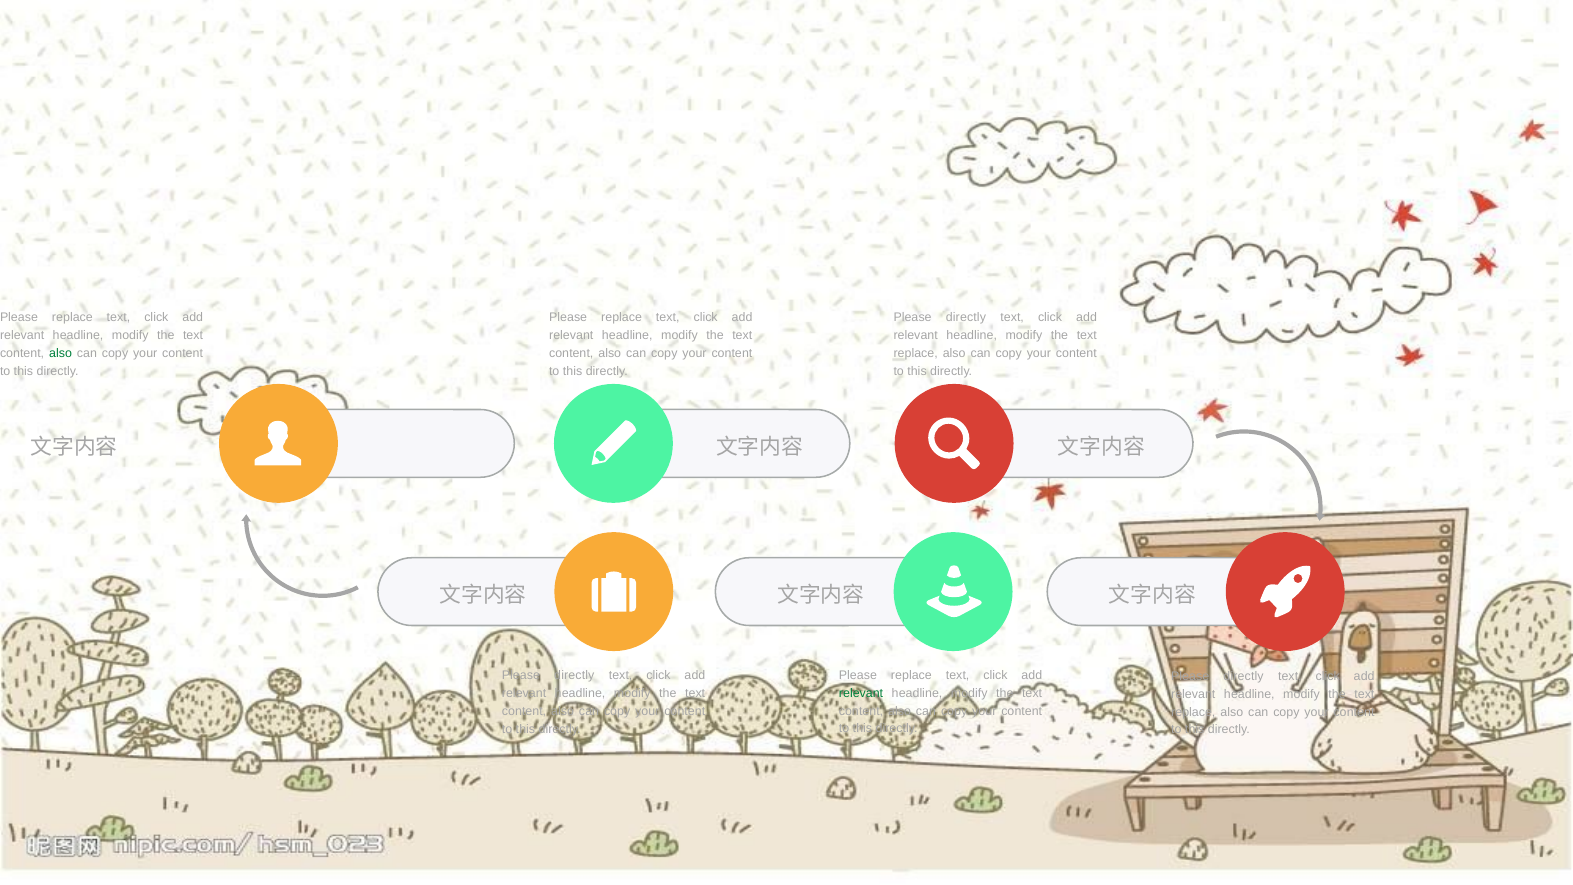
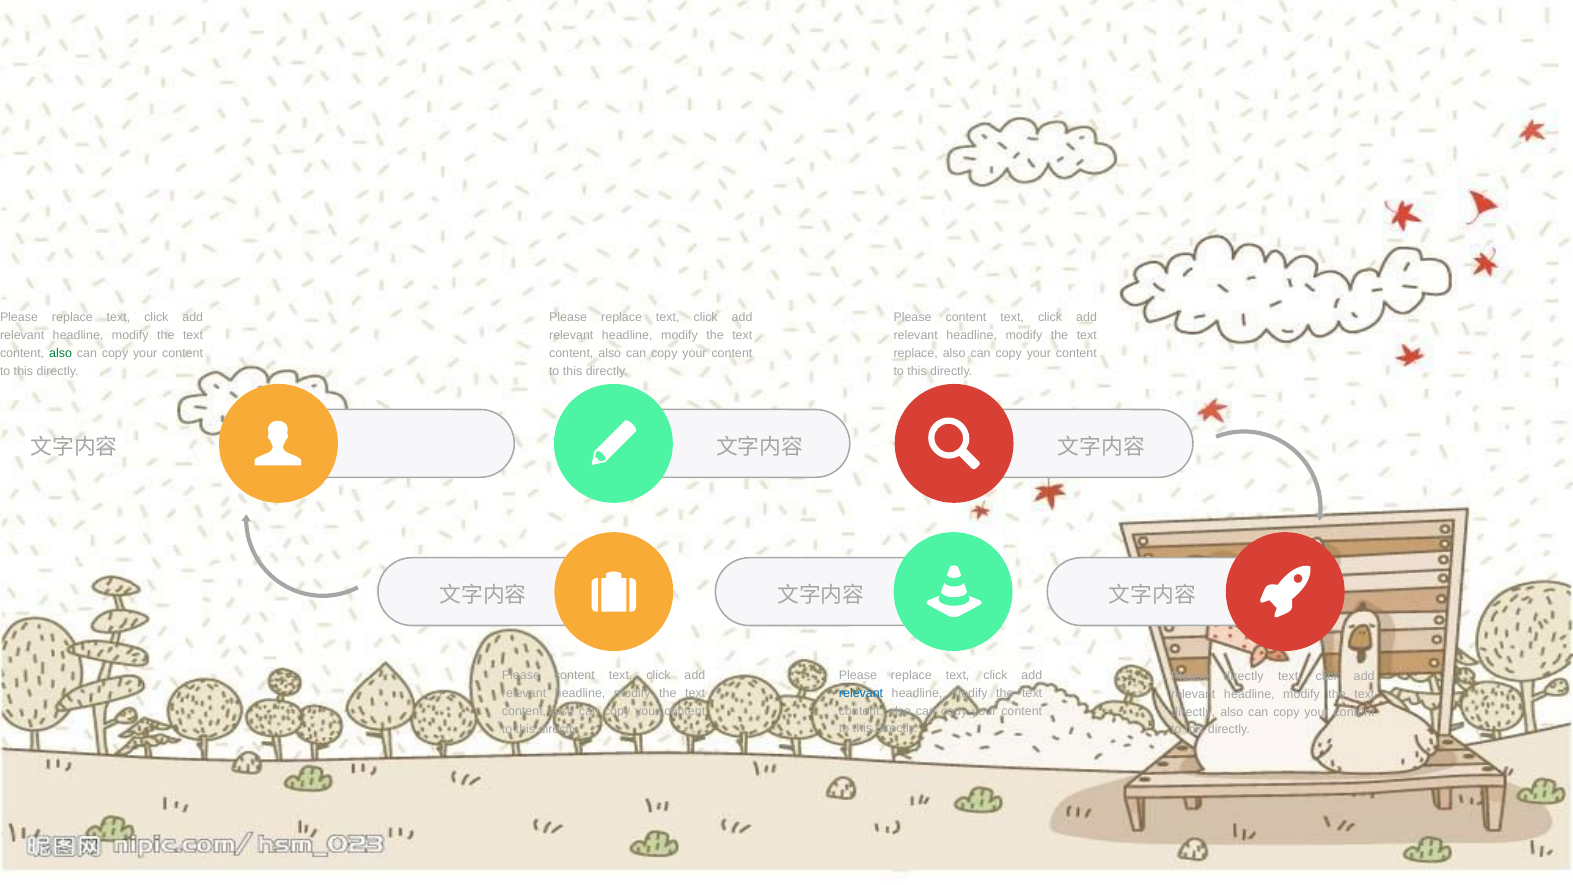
directly at (966, 317): directly -> content
directly at (574, 675): directly -> content
relevant at (861, 693) colour: green -> blue
replace at (1193, 712): replace -> directly
